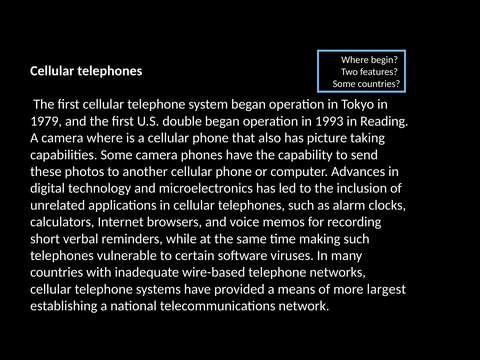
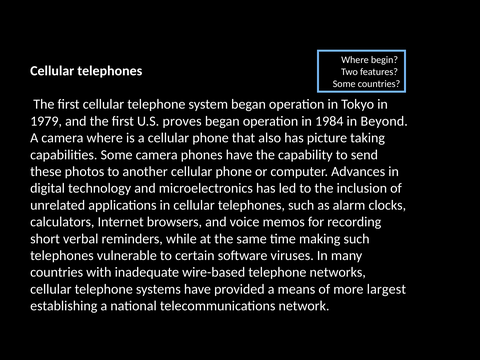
double: double -> proves
1993: 1993 -> 1984
Reading: Reading -> Beyond
